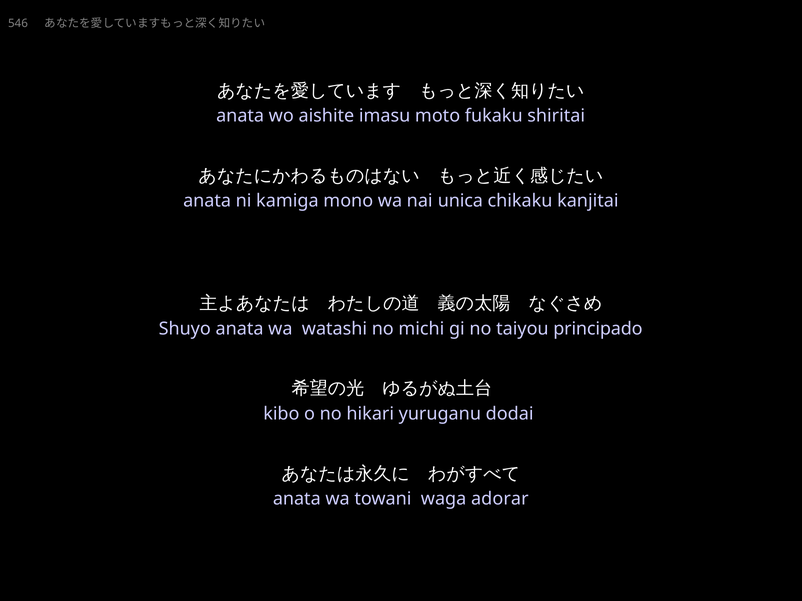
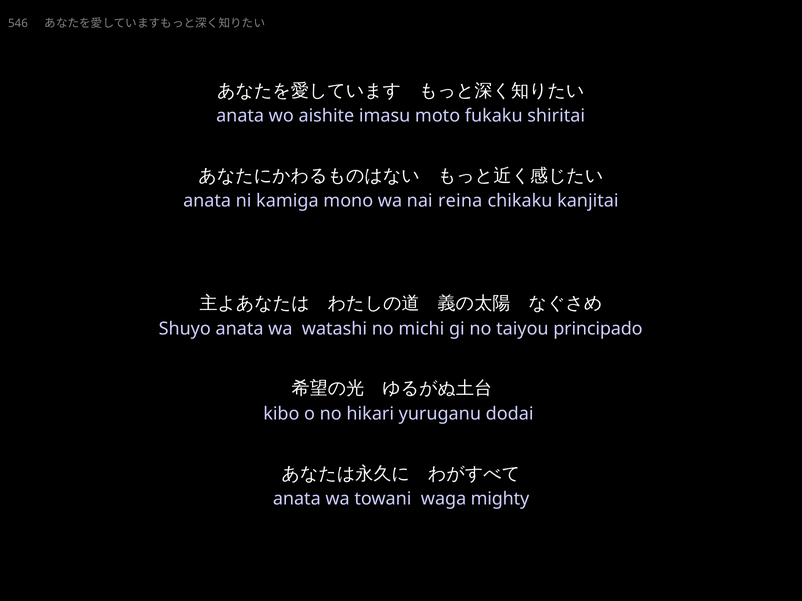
unica: unica -> reina
adorar: adorar -> mighty
